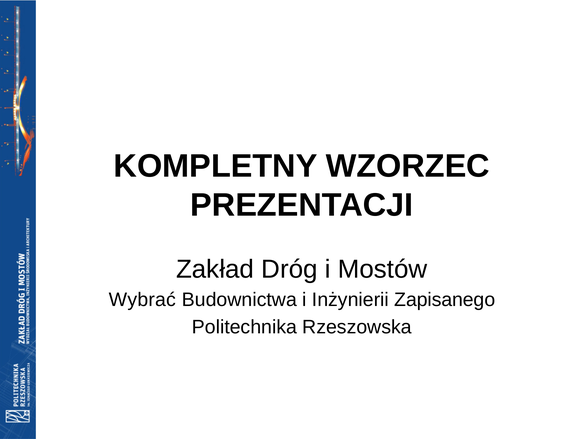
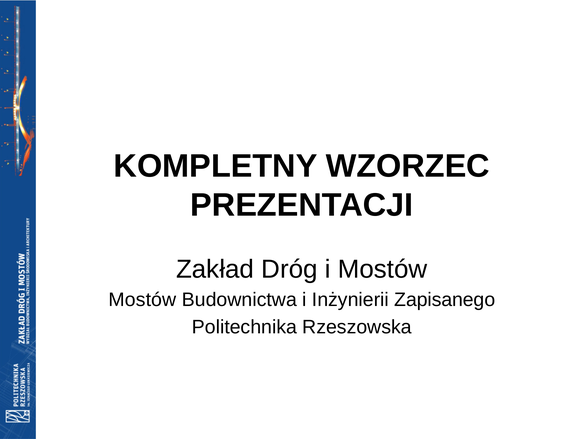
Wybrać at (142, 300): Wybrać -> Mostów
